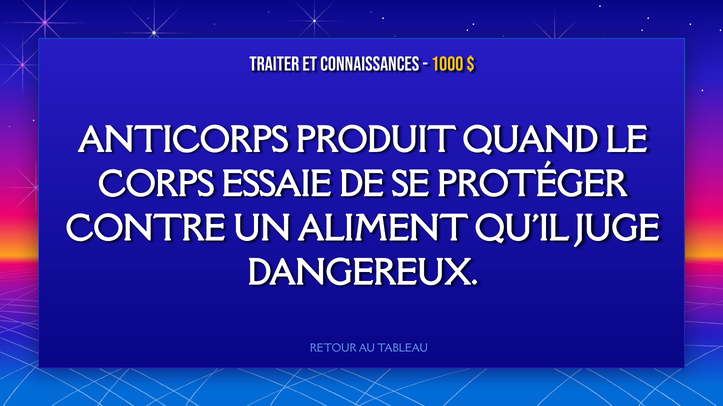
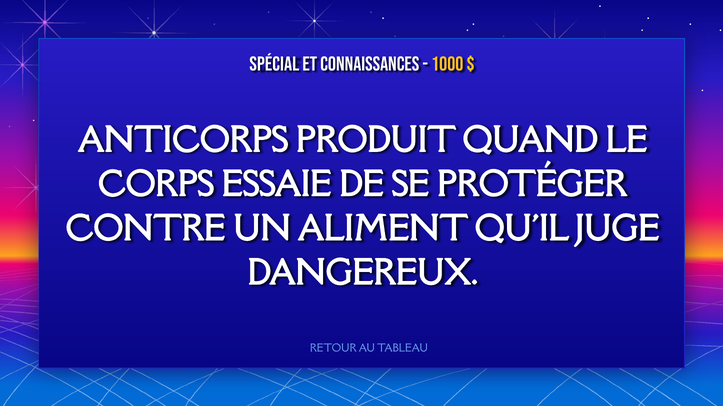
TRAITER: TRAITER -> SPÉCIAL
